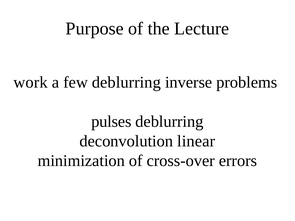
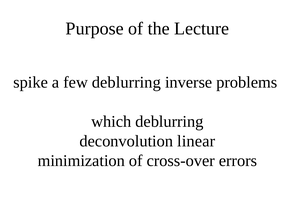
work: work -> spike
pulses: pulses -> which
